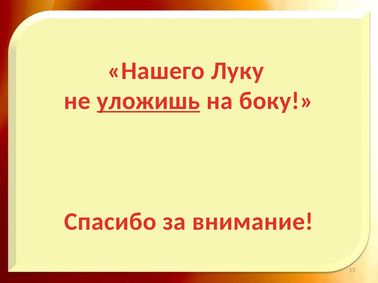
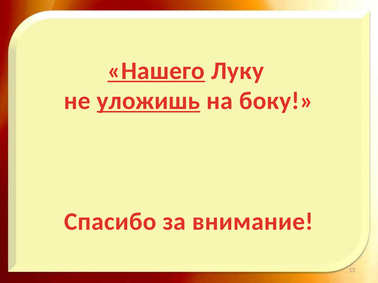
Нашего underline: none -> present
